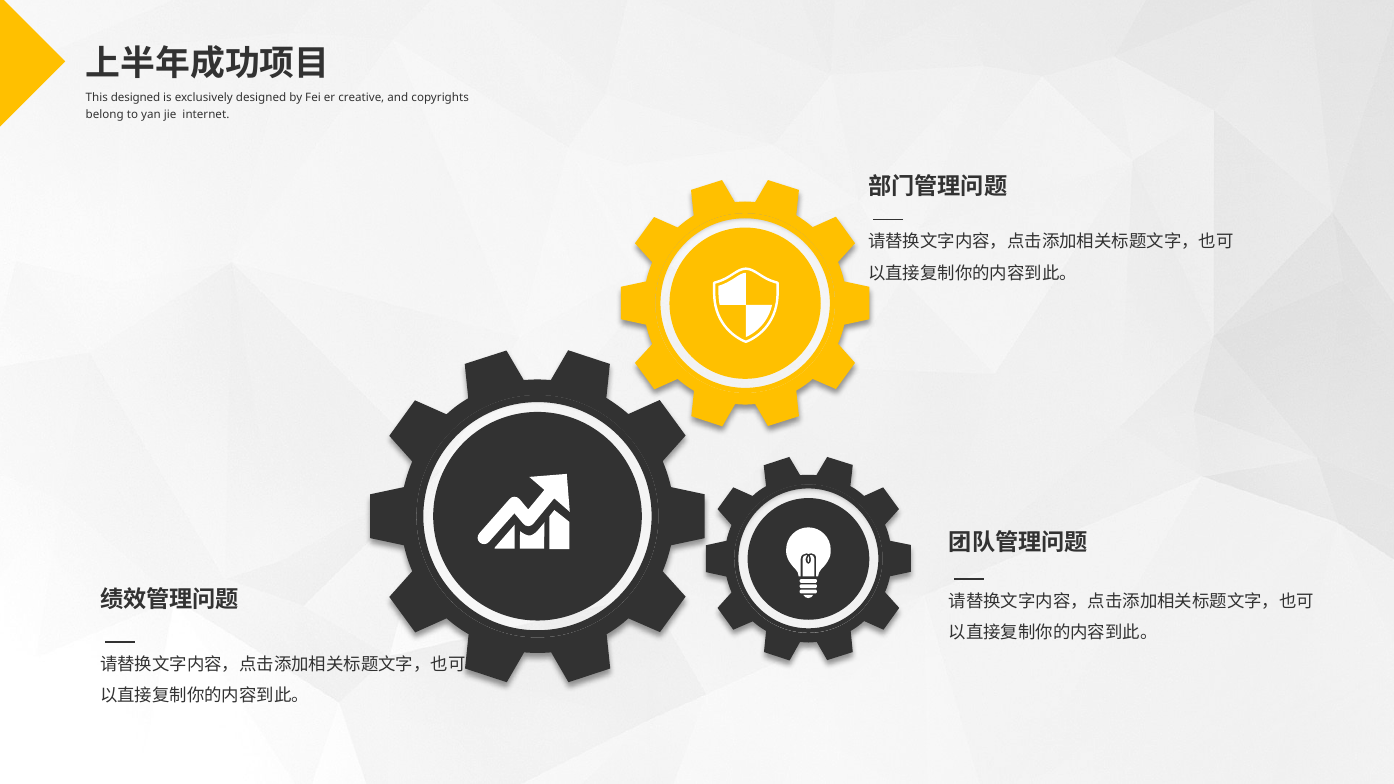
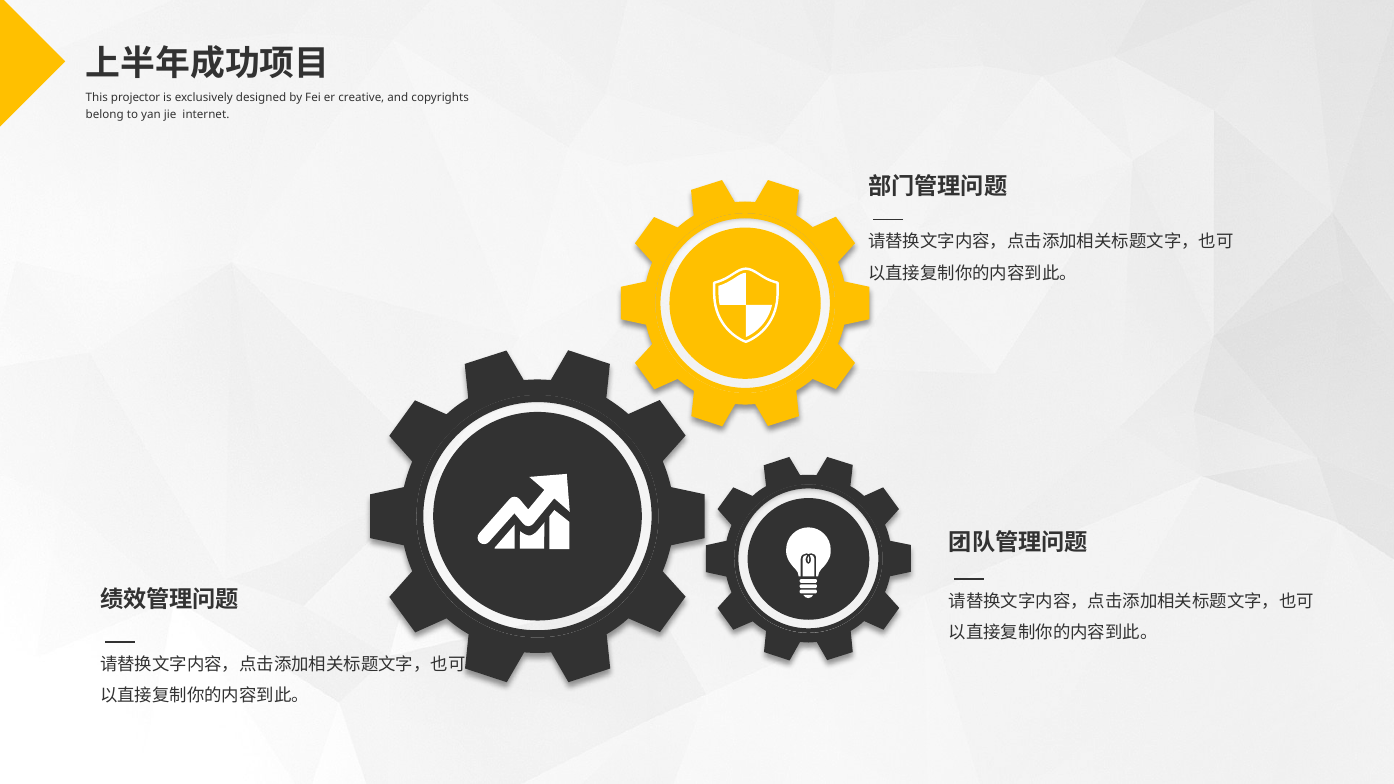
This designed: designed -> projector
